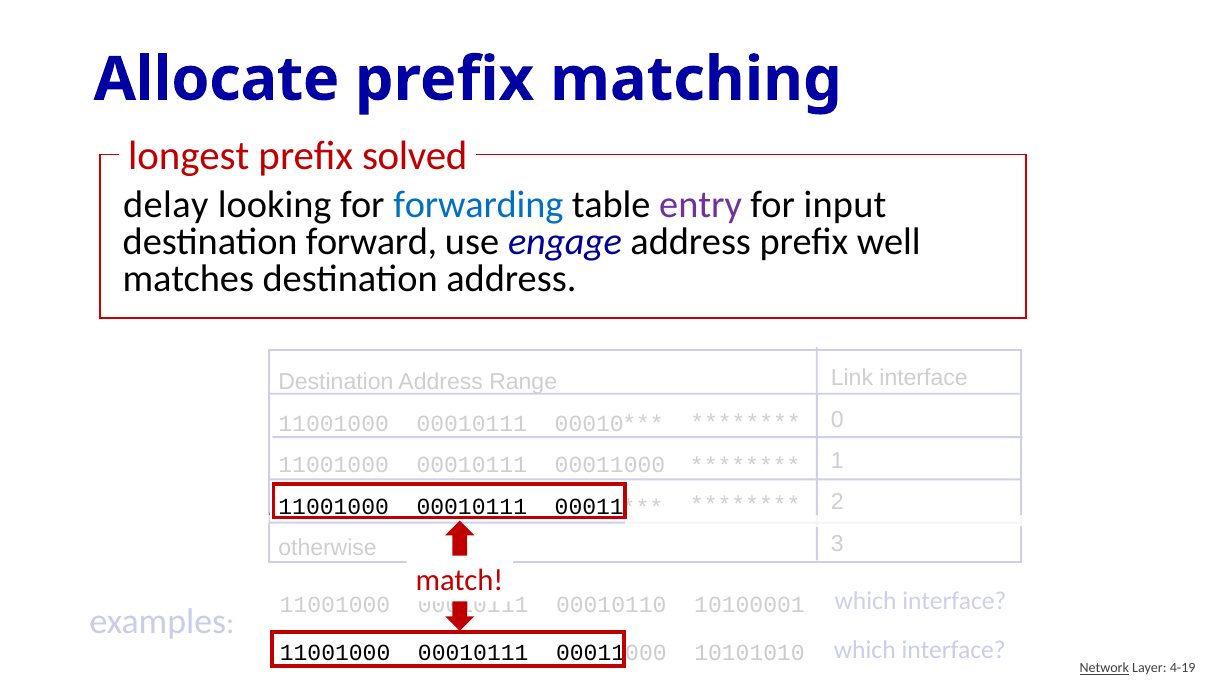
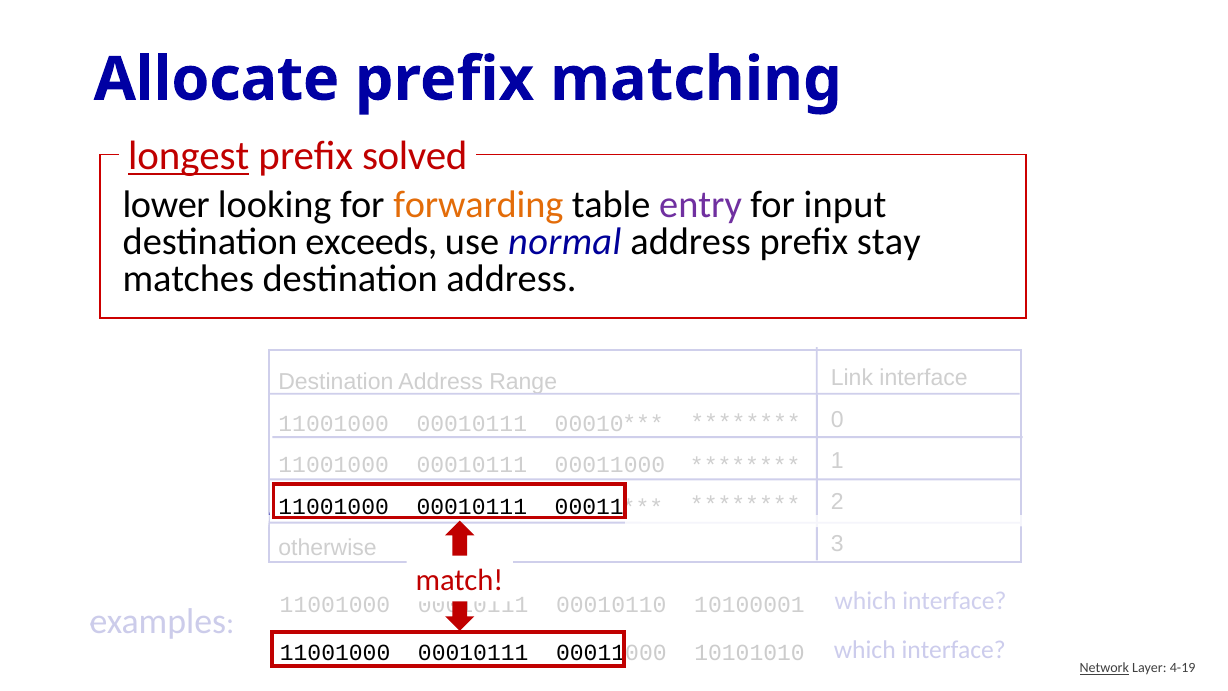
longest underline: none -> present
delay: delay -> lower
forwarding colour: blue -> orange
forward: forward -> exceeds
engage: engage -> normal
well: well -> stay
